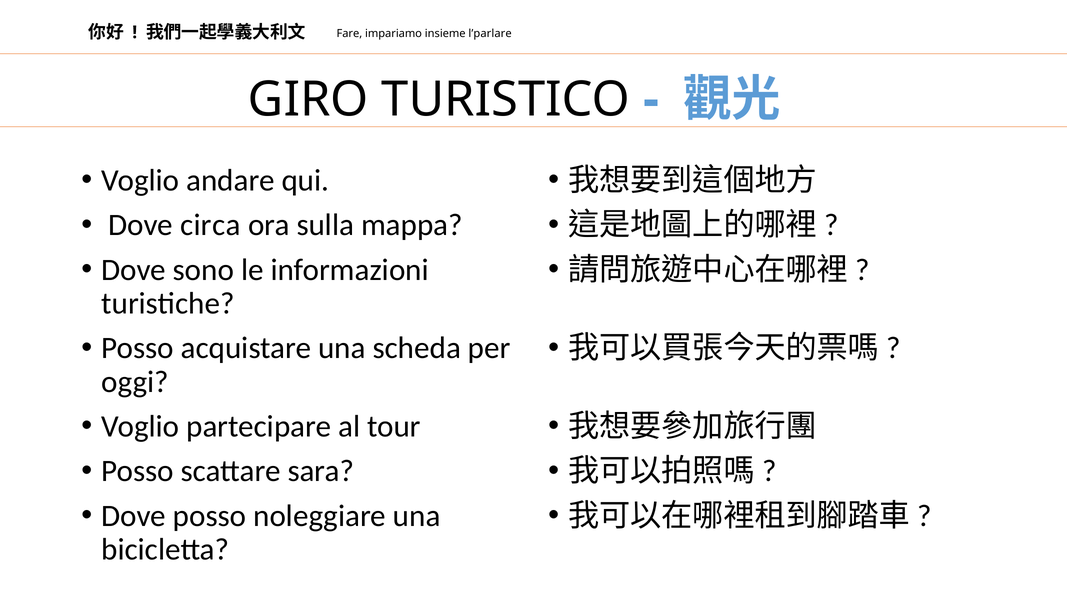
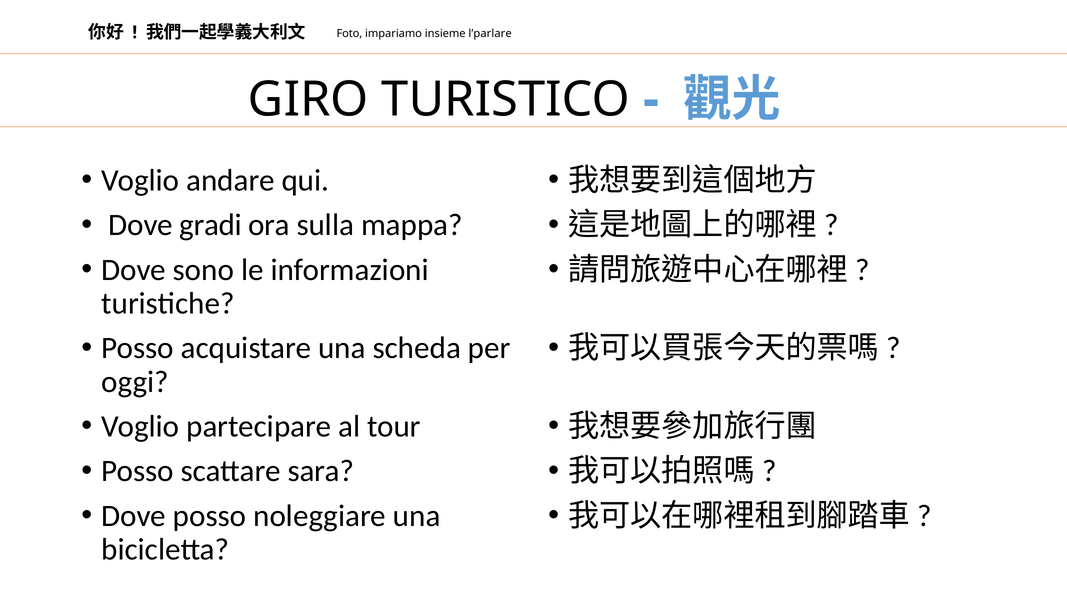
Fare: Fare -> Foto
circa: circa -> gradi
